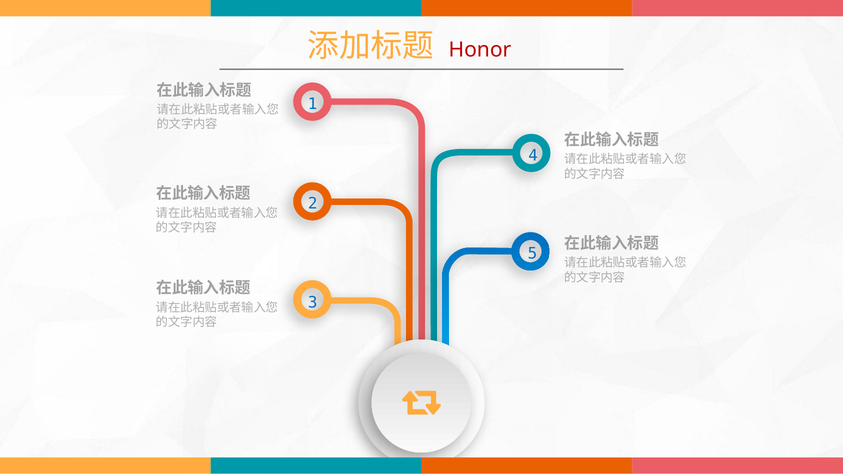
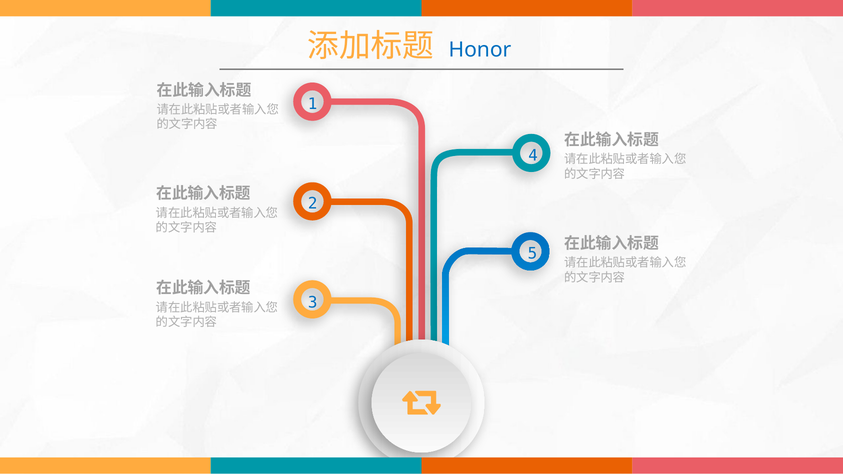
Honor colour: red -> blue
